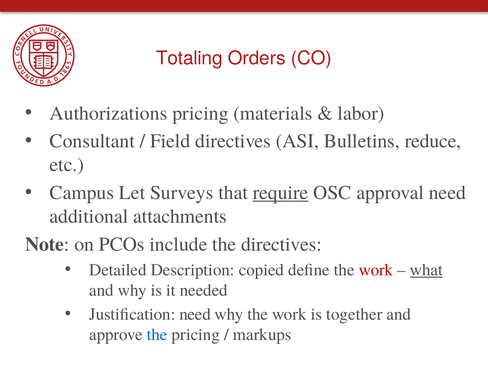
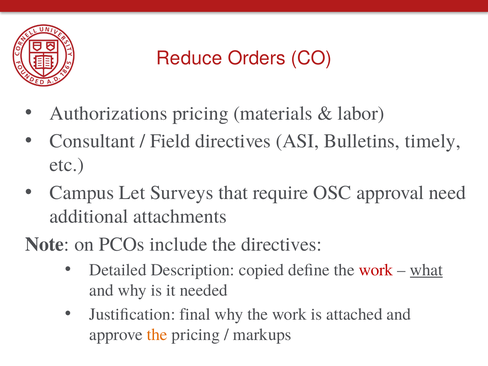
Totaling: Totaling -> Reduce
reduce: reduce -> timely
require underline: present -> none
Justification need: need -> final
together: together -> attached
the at (157, 335) colour: blue -> orange
